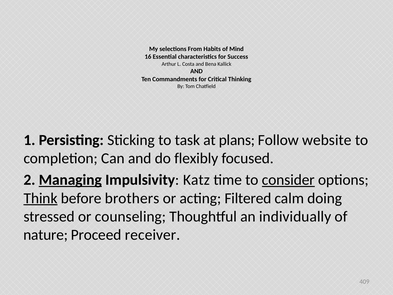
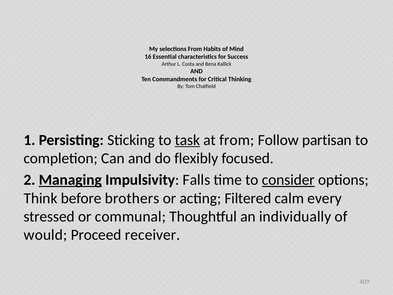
task underline: none -> present
at plans: plans -> from
website: website -> partisan
Katz: Katz -> Falls
Think underline: present -> none
doing: doing -> every
counseling: counseling -> communal
nature: nature -> would
